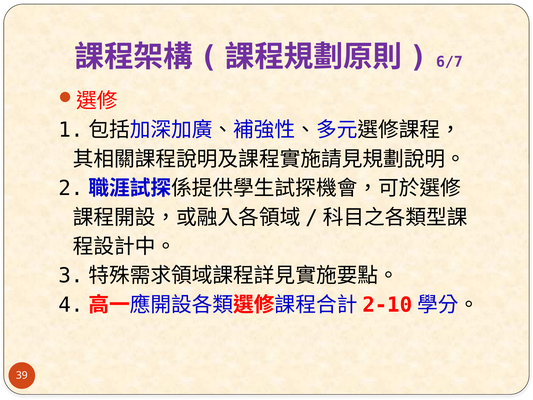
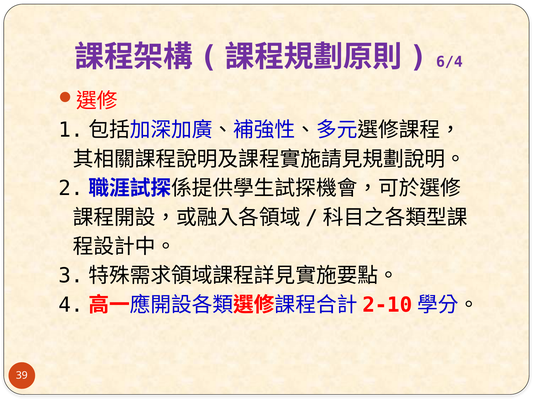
6/7: 6/7 -> 6/4
